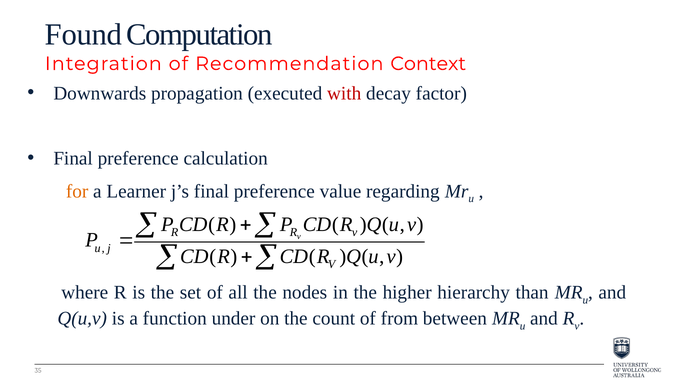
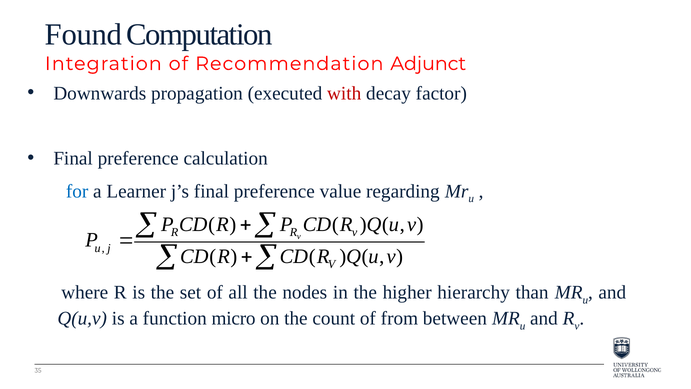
Context: Context -> Adjunct
for colour: orange -> blue
under: under -> micro
